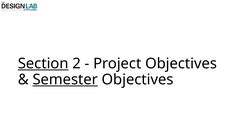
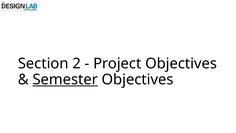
Section underline: present -> none
